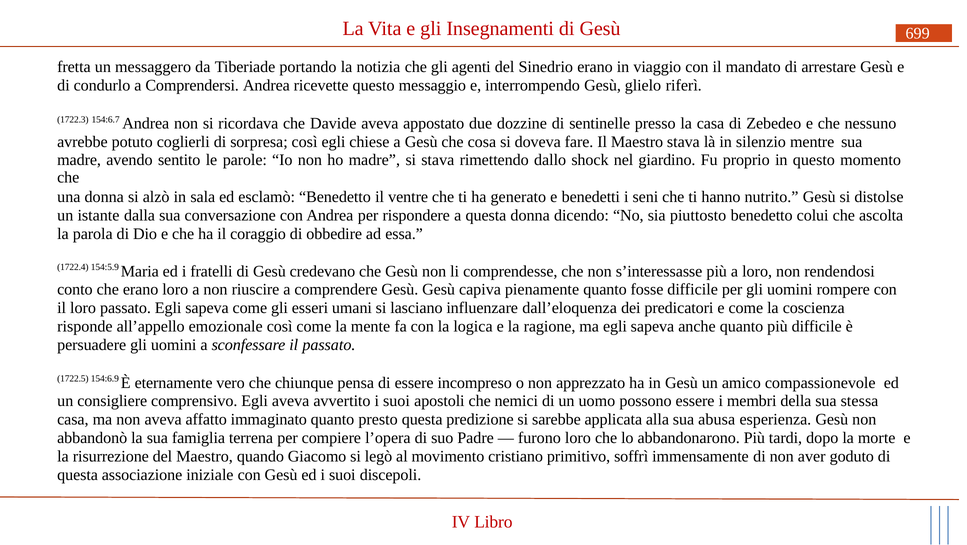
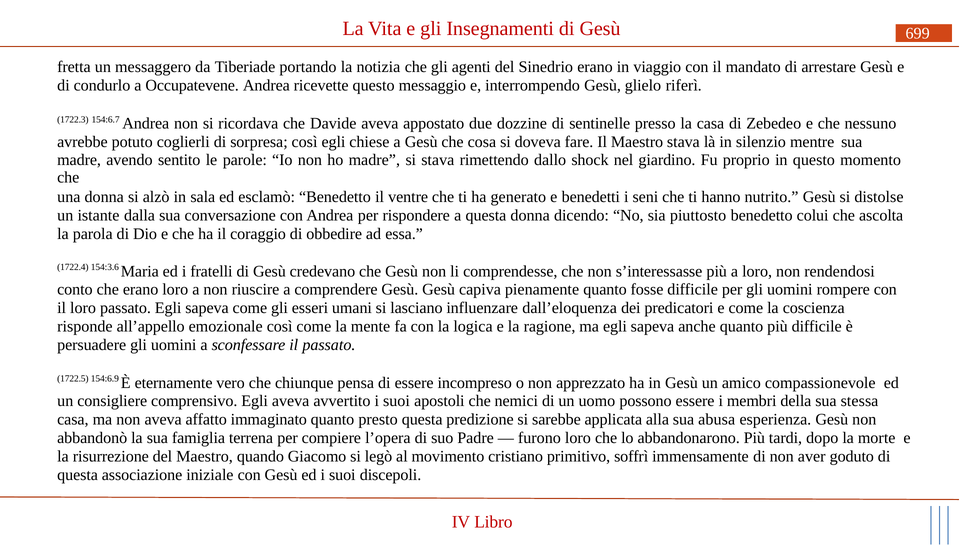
Comprendersi: Comprendersi -> Occupatevene
154:5.9: 154:5.9 -> 154:3.6
